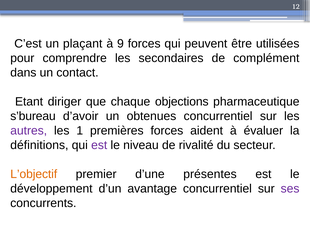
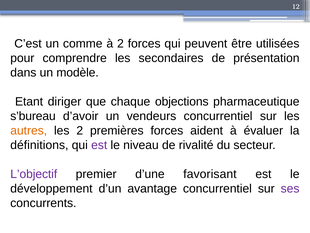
plaçant: plaçant -> comme
à 9: 9 -> 2
complément: complément -> présentation
contact: contact -> modèle
obtenues: obtenues -> vendeurs
autres colour: purple -> orange
les 1: 1 -> 2
L’objectif colour: orange -> purple
présentes: présentes -> favorisant
